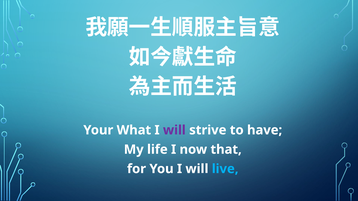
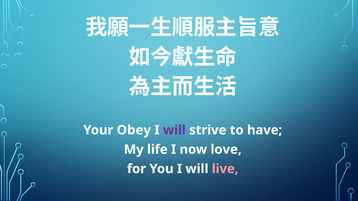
What: What -> Obey
that: that -> love
live colour: light blue -> pink
